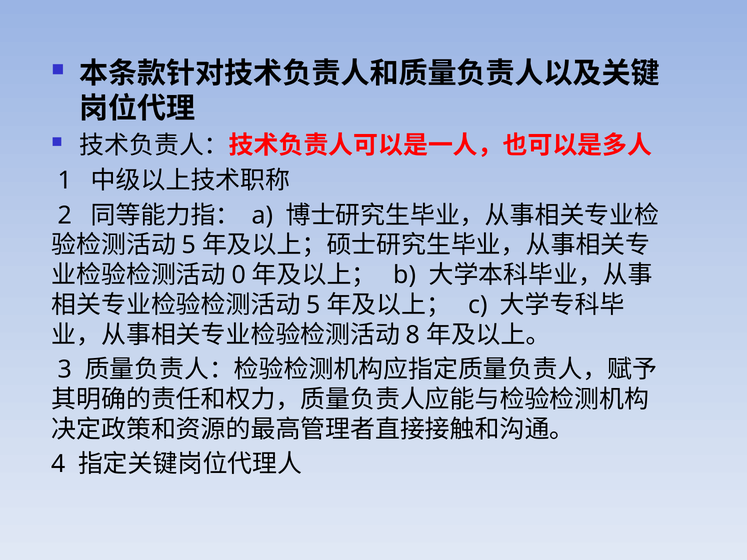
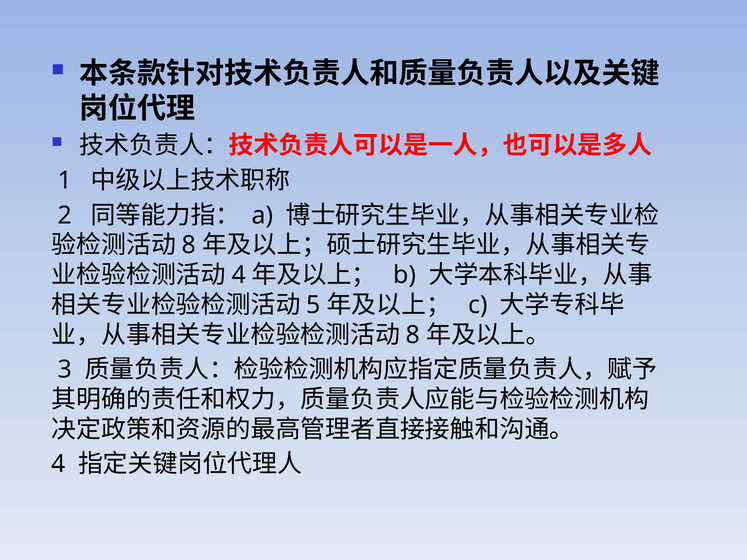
5 at (189, 245): 5 -> 8
0 at (239, 275): 0 -> 4
